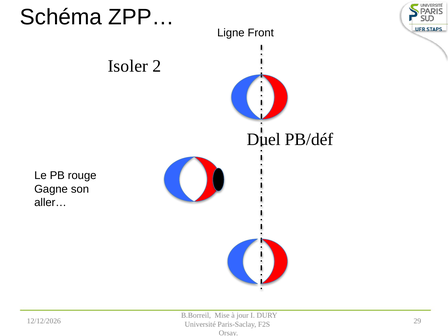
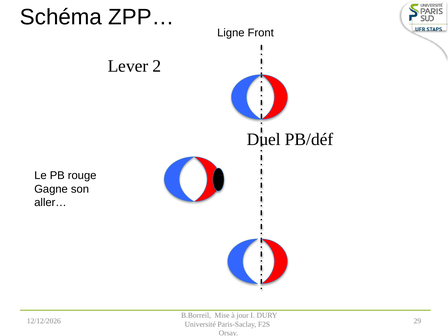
Isoler: Isoler -> Lever
